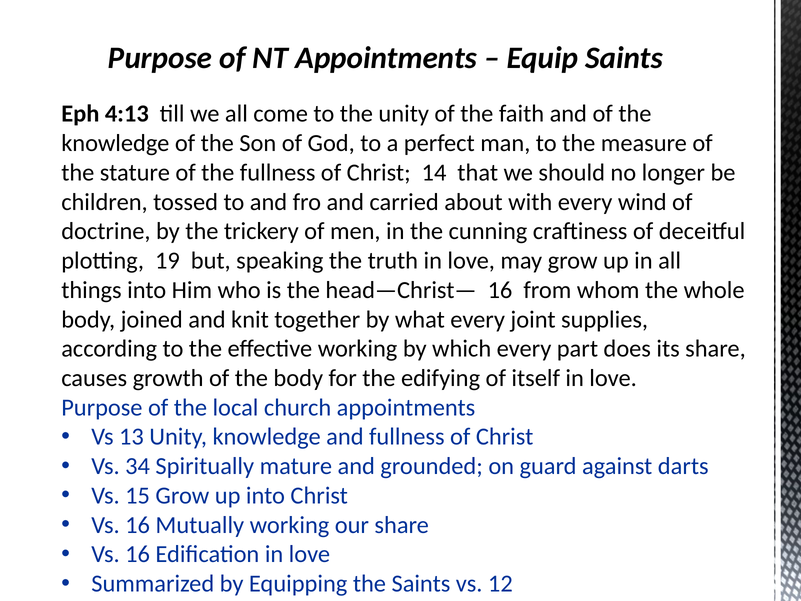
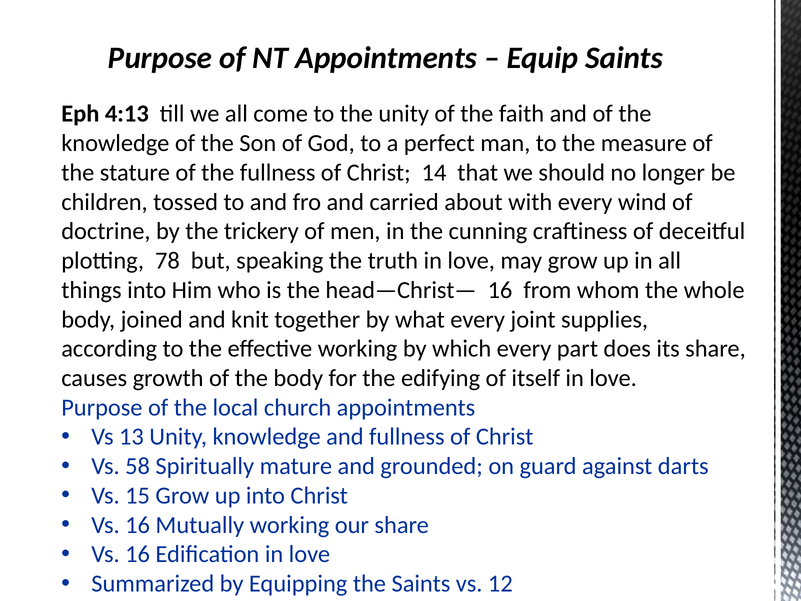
19: 19 -> 78
34: 34 -> 58
